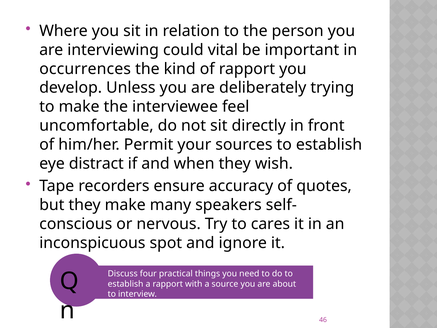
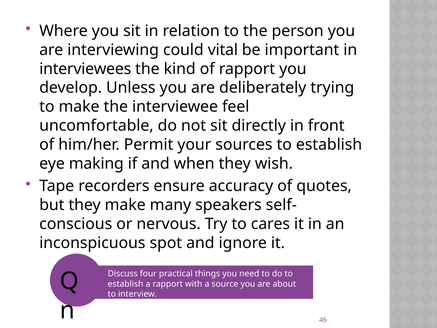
occurrences: occurrences -> interviewees
distract: distract -> making
